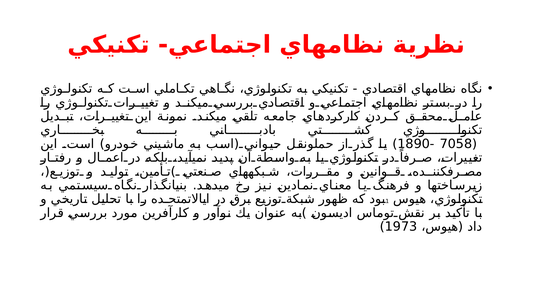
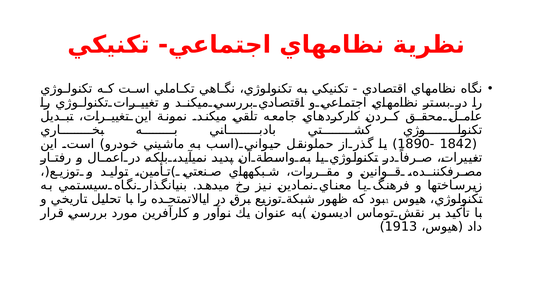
7058: 7058 -> 1842
1973: 1973 -> 1913
